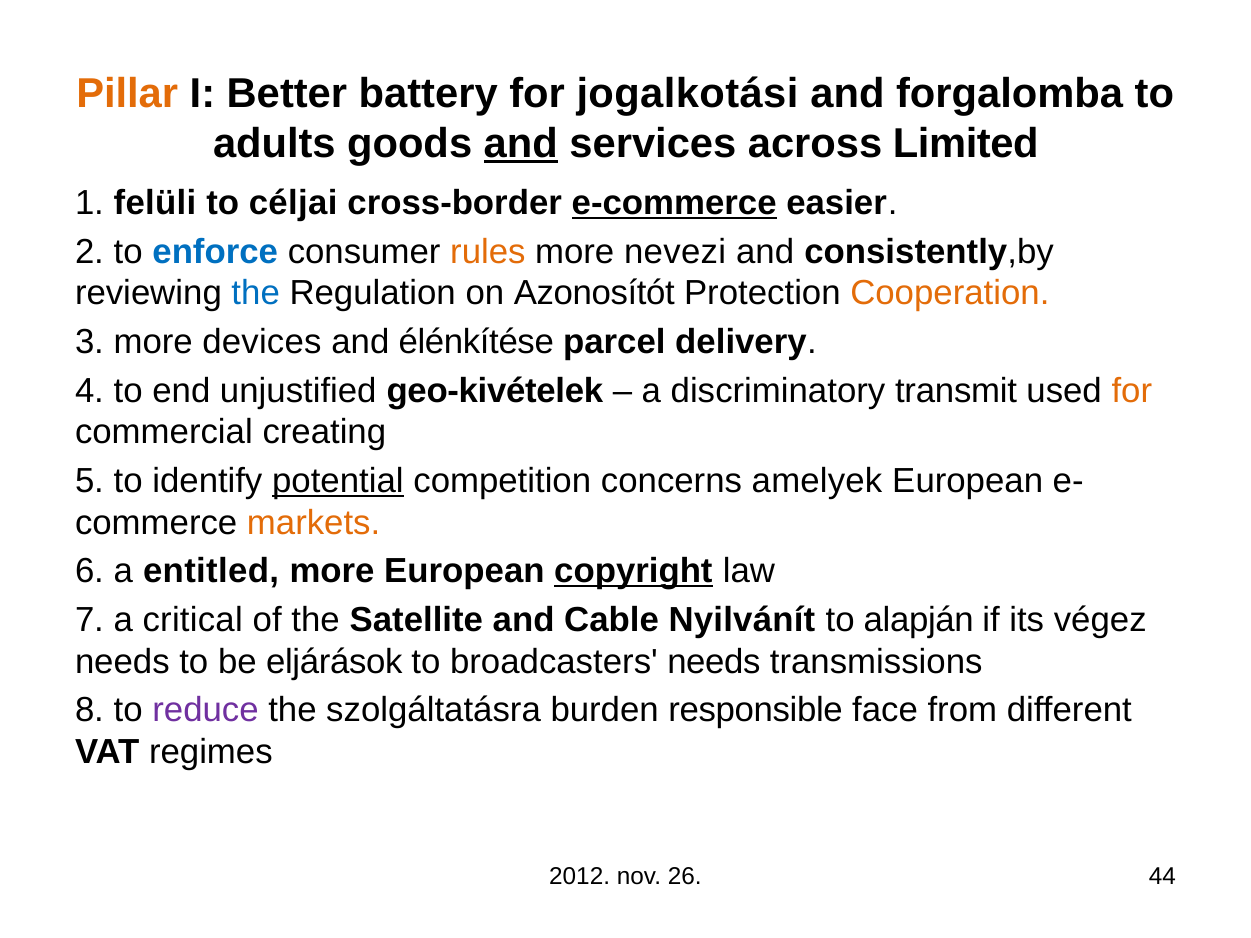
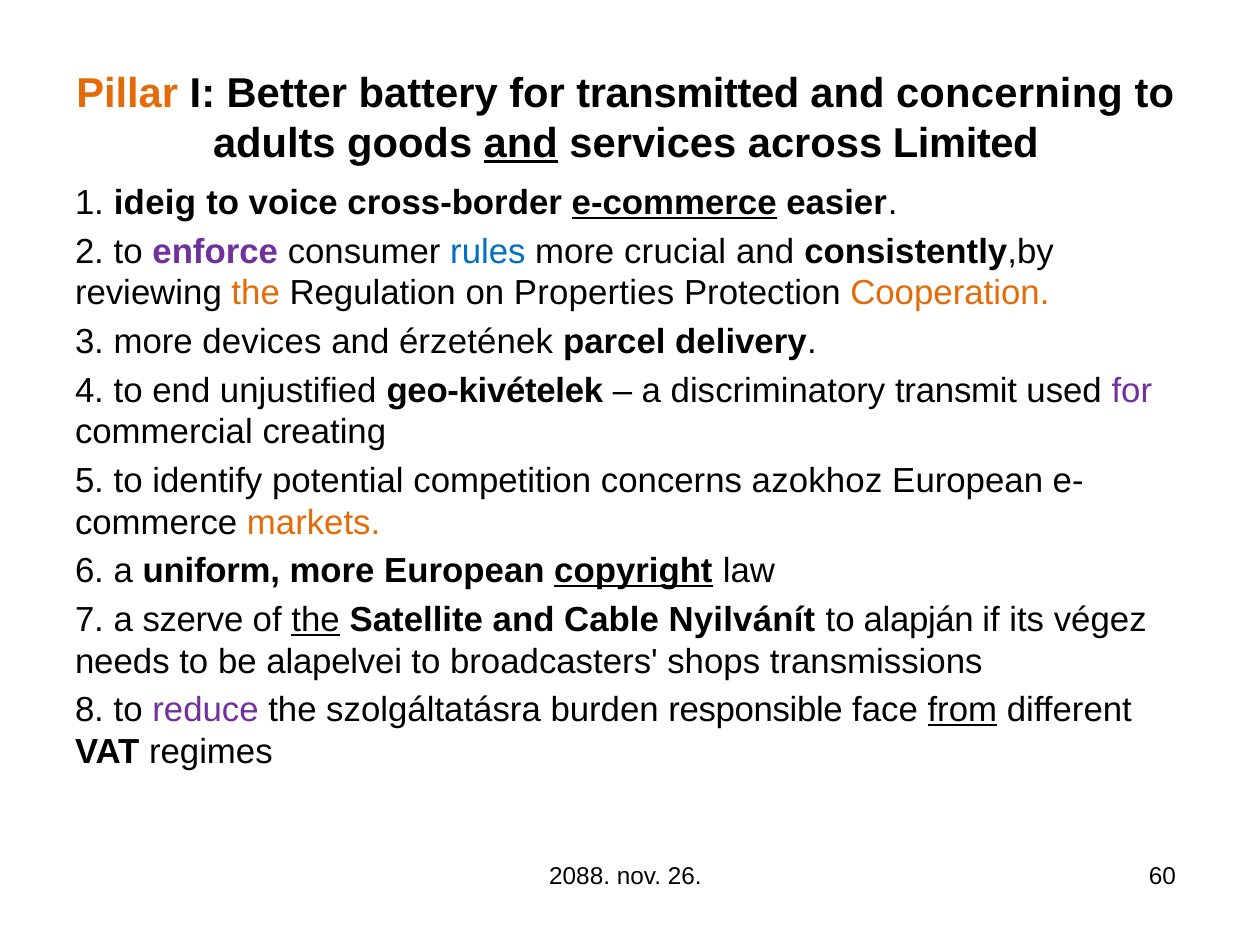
jogalkotási: jogalkotási -> transmitted
forgalomba: forgalomba -> concerning
felüli: felüli -> ideig
céljai: céljai -> voice
enforce colour: blue -> purple
rules colour: orange -> blue
nevezi: nevezi -> crucial
the at (256, 293) colour: blue -> orange
Azonosítót: Azonosítót -> Properties
élénkítése: élénkítése -> érzetének
for at (1132, 391) colour: orange -> purple
potential underline: present -> none
amelyek: amelyek -> azokhoz
entitled: entitled -> uniform
critical: critical -> szerve
the at (316, 620) underline: none -> present
eljárások: eljárások -> alapelvei
broadcasters needs: needs -> shops
from underline: none -> present
2012: 2012 -> 2088
44: 44 -> 60
